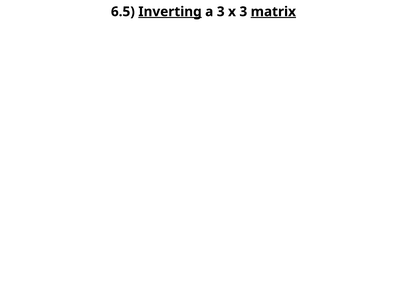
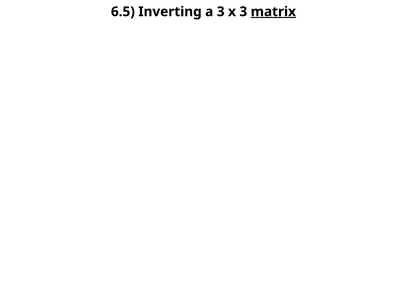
Inverting underline: present -> none
